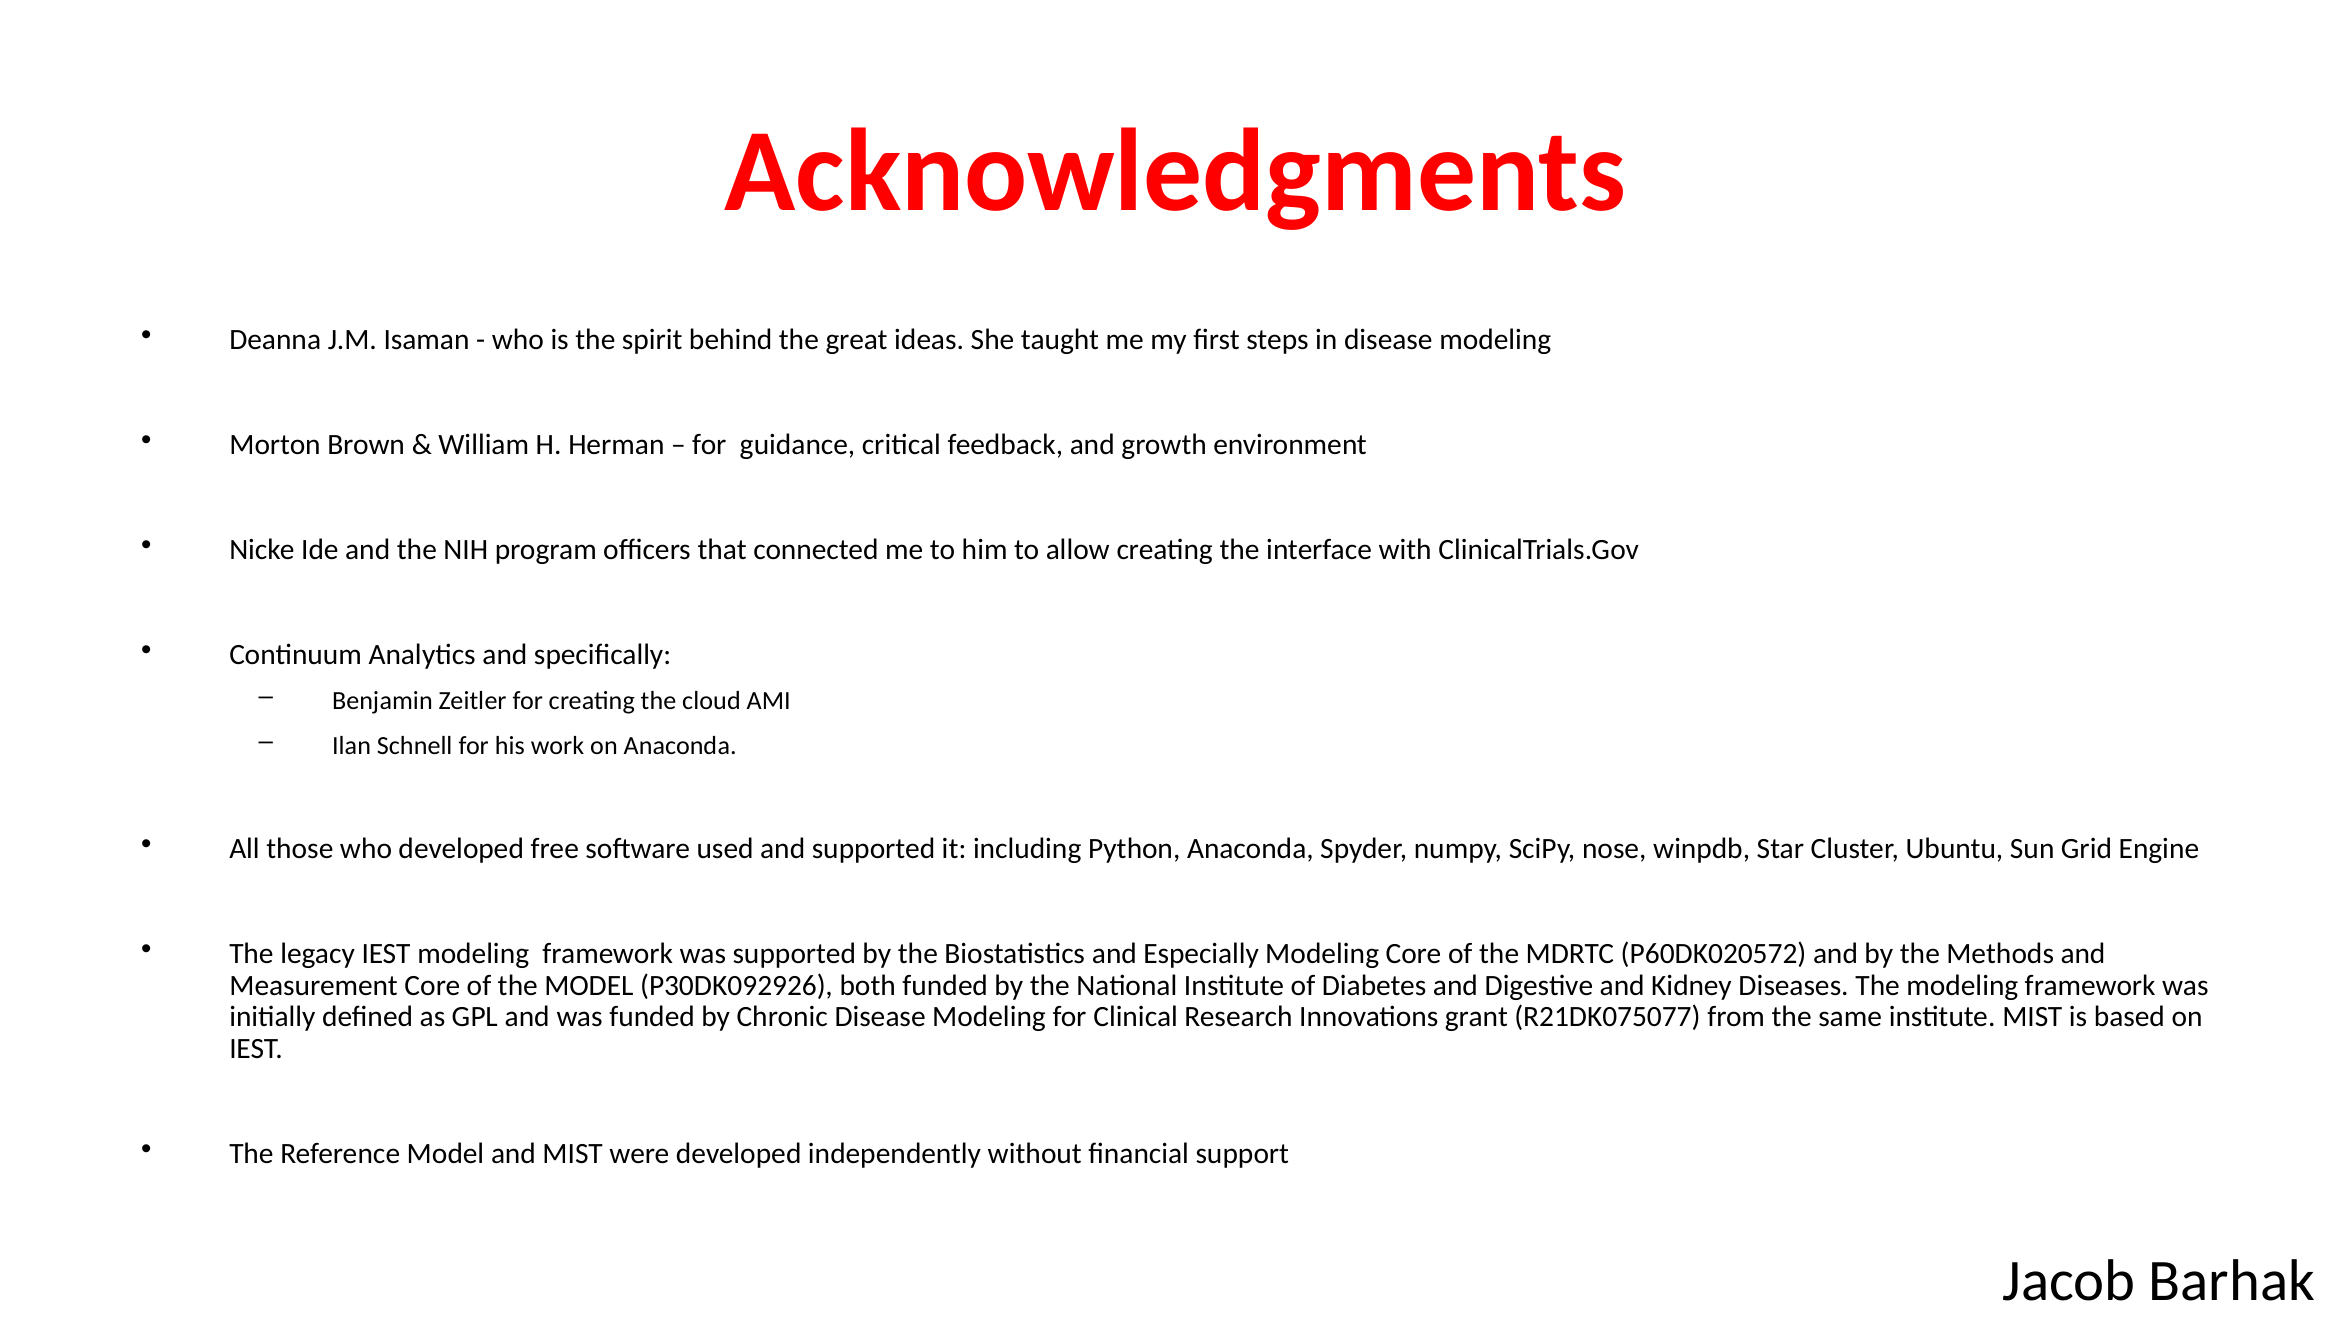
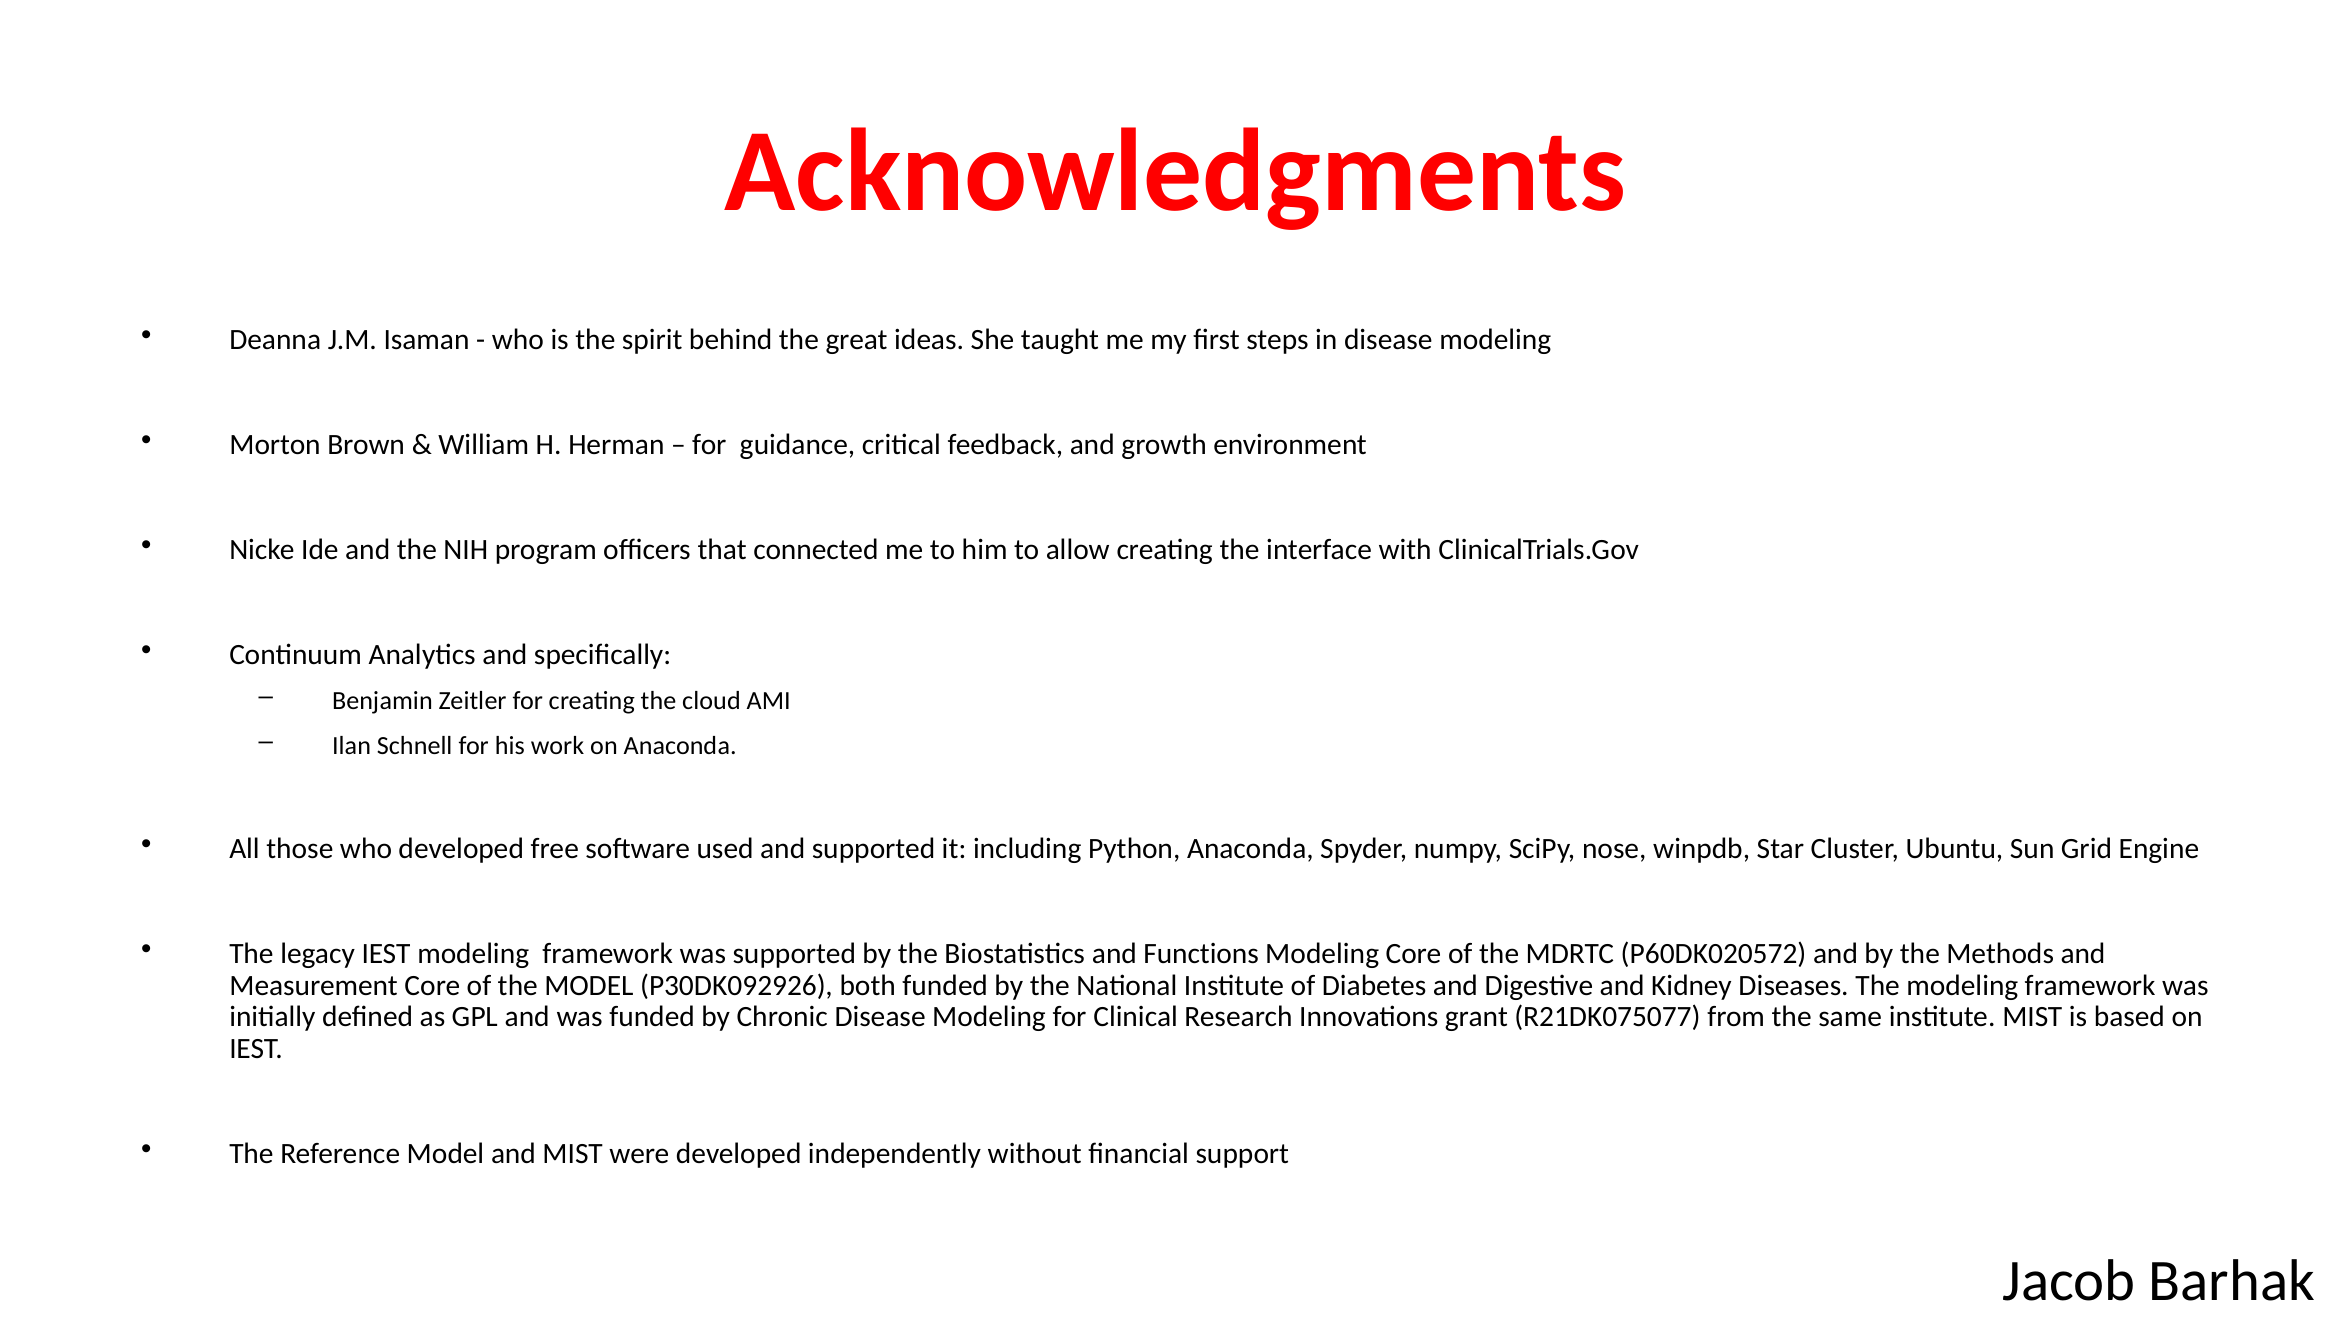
Especially: Especially -> Functions
